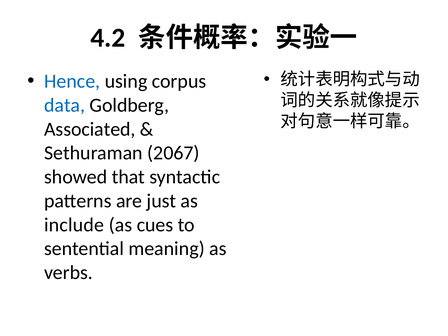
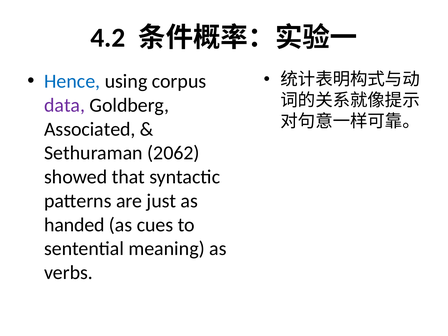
data colour: blue -> purple
2067: 2067 -> 2062
include: include -> handed
